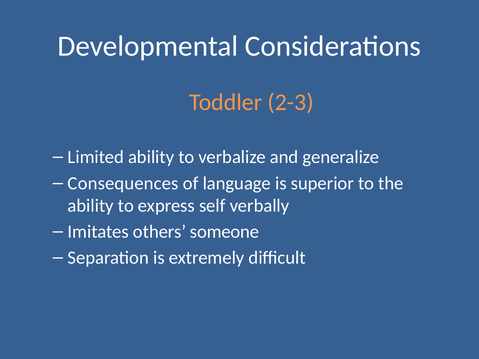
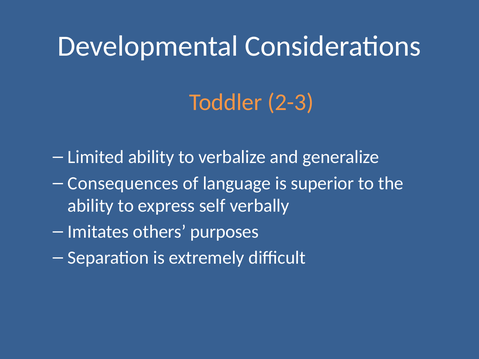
someone: someone -> purposes
